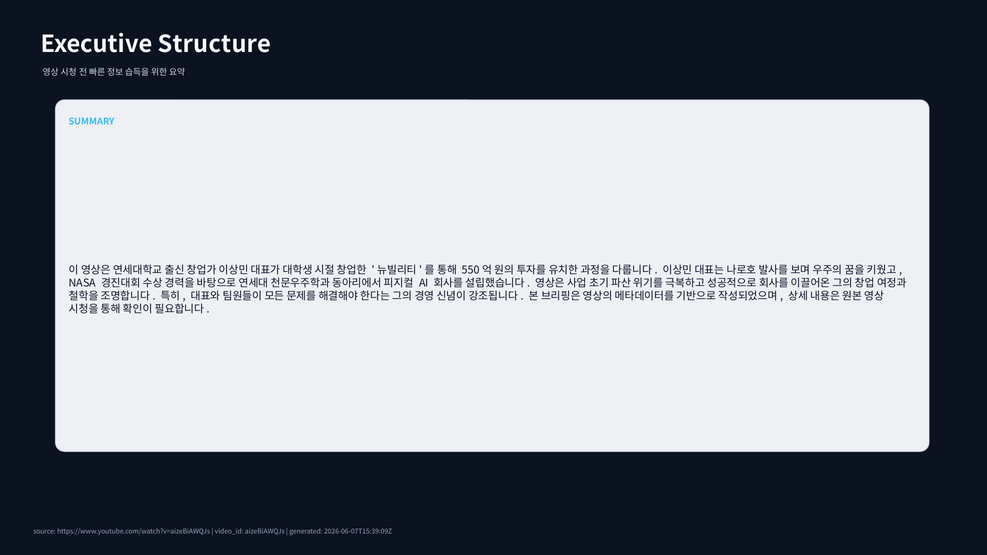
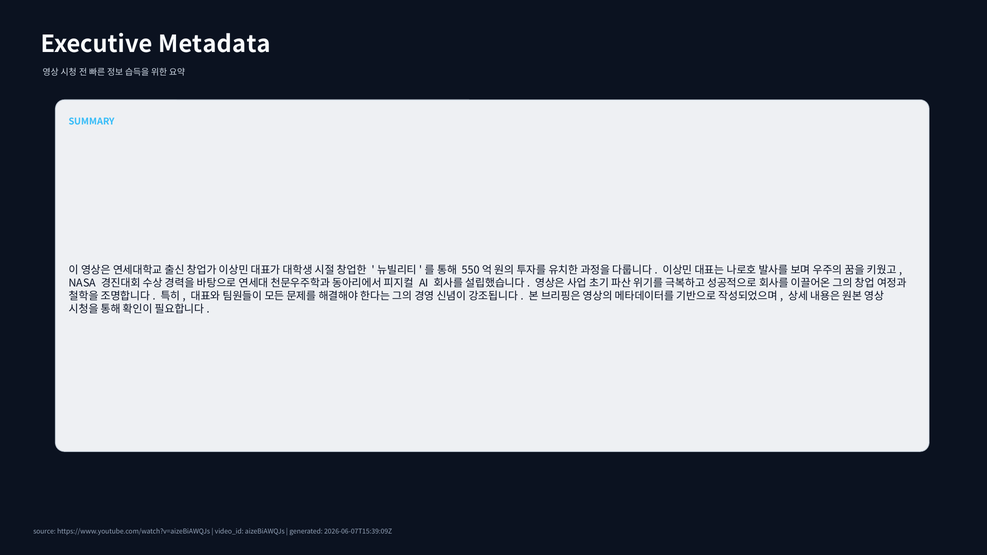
Structure: Structure -> Metadata
